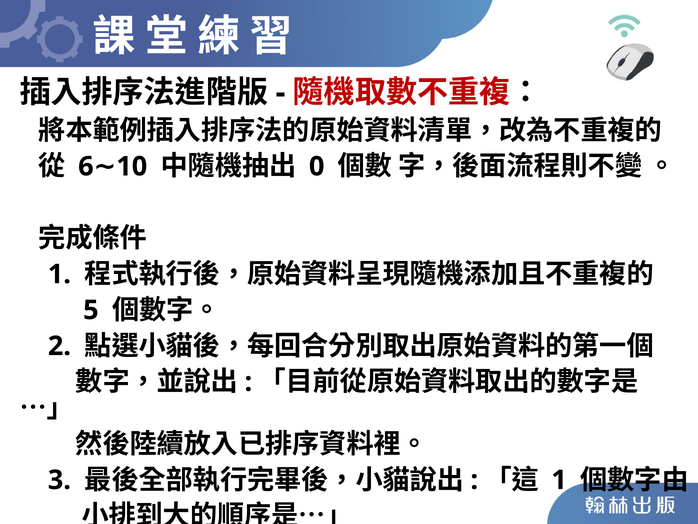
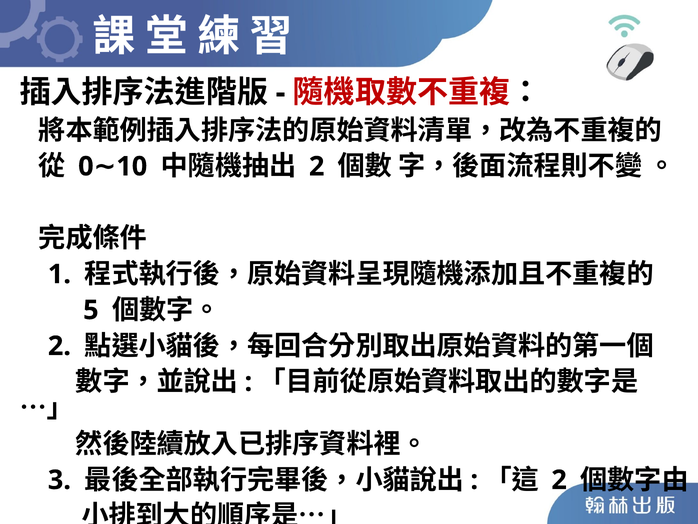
0 at (317, 166): 0 -> 2
6: 6 -> 0
1 at (559, 480): 1 -> 2
